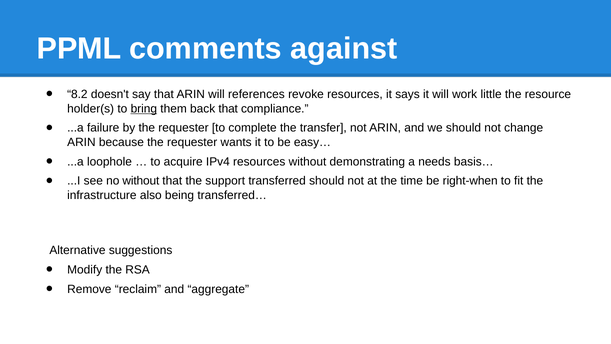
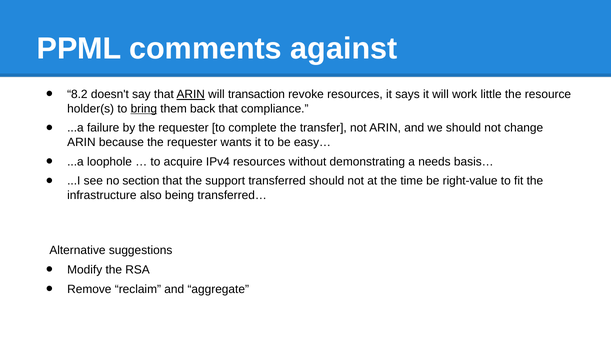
ARIN at (191, 94) underline: none -> present
references: references -> transaction
no without: without -> section
right-when: right-when -> right-value
